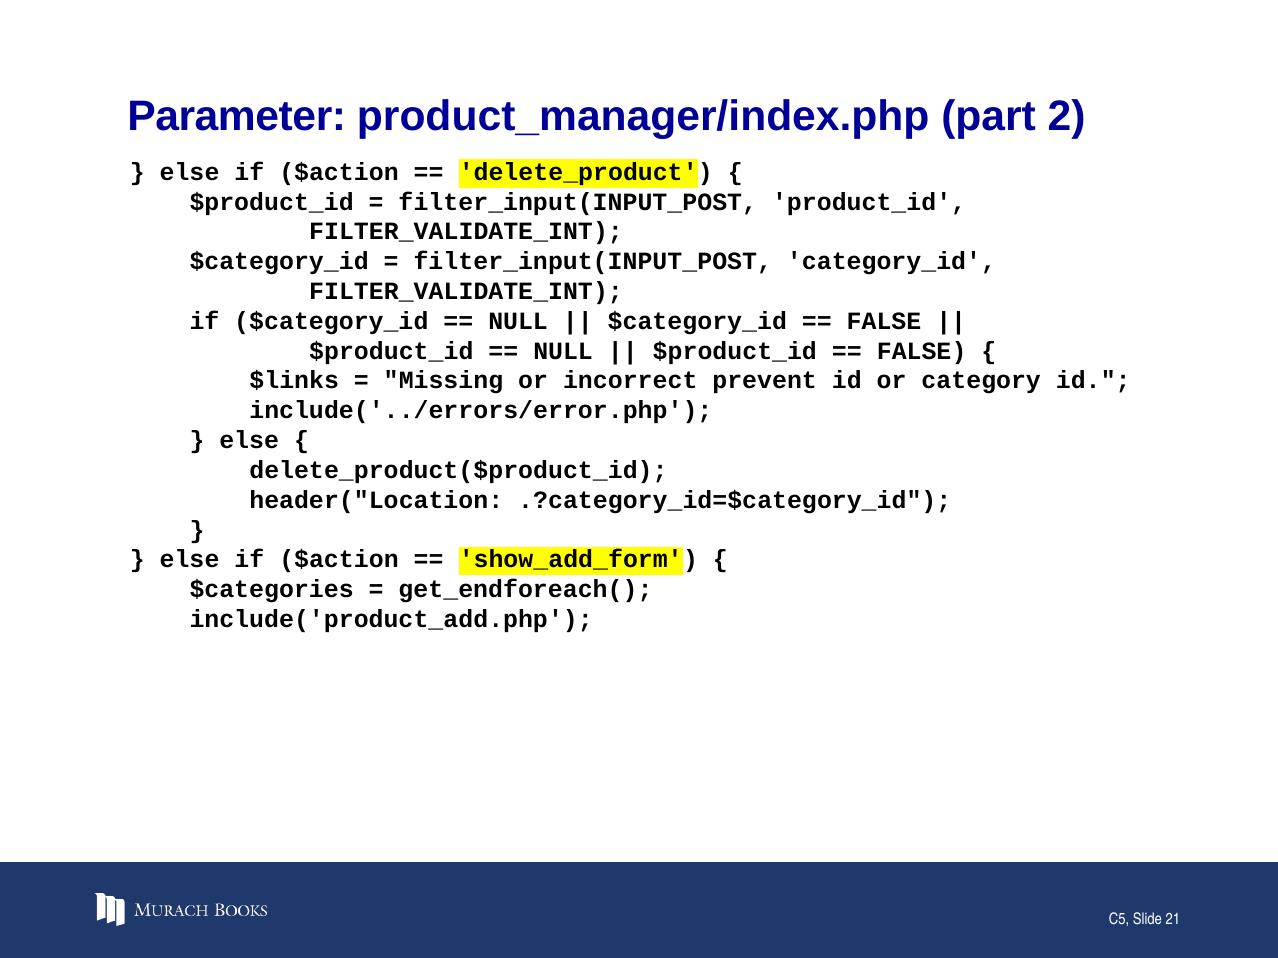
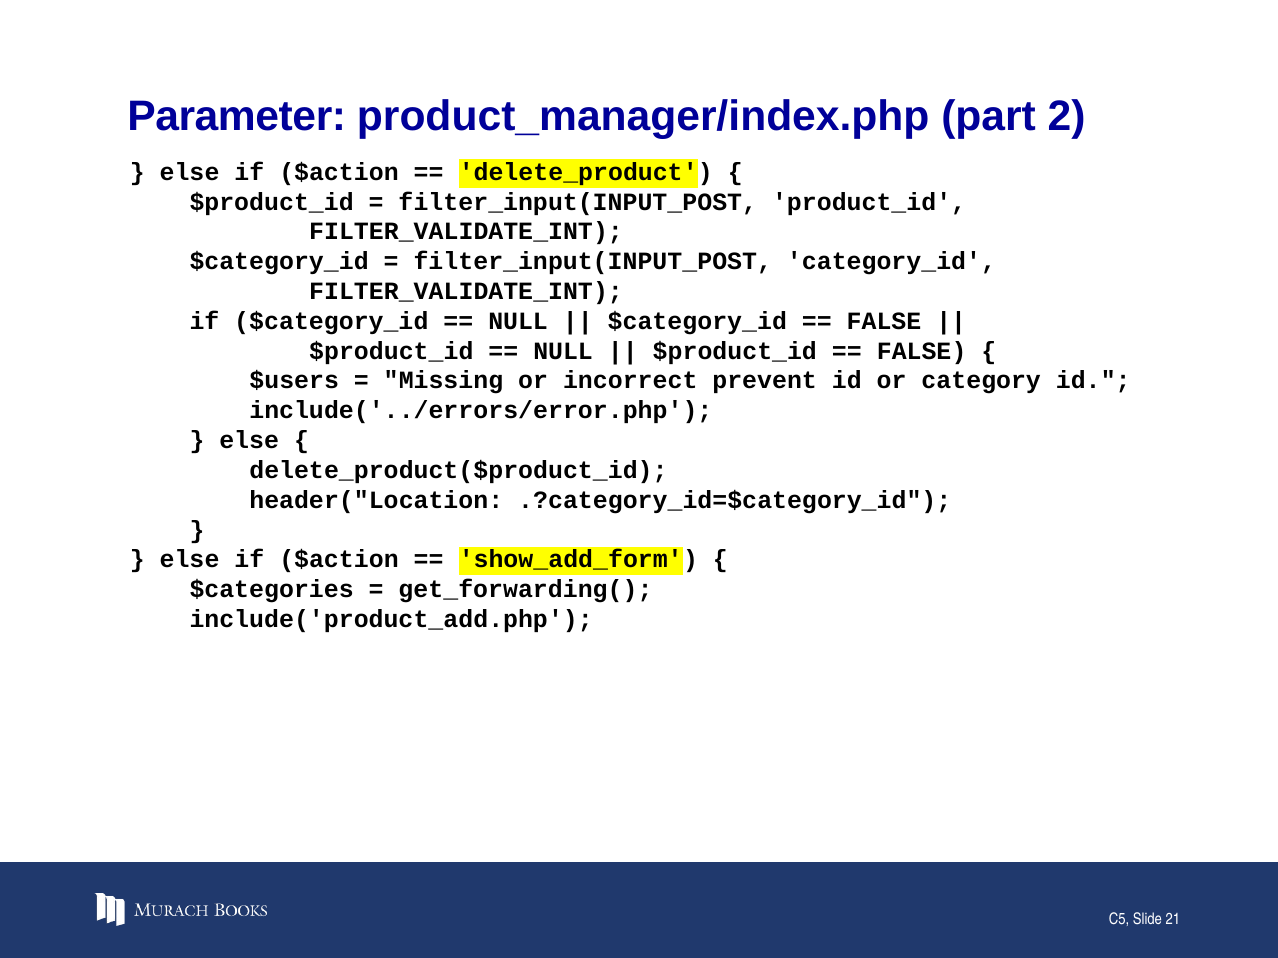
$links: $links -> $users
get_endforeach(: get_endforeach( -> get_forwarding(
